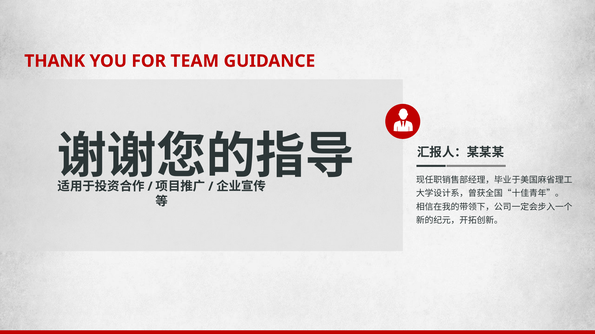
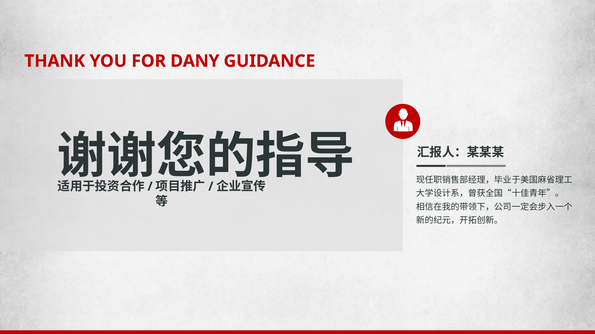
TEAM: TEAM -> DANY
